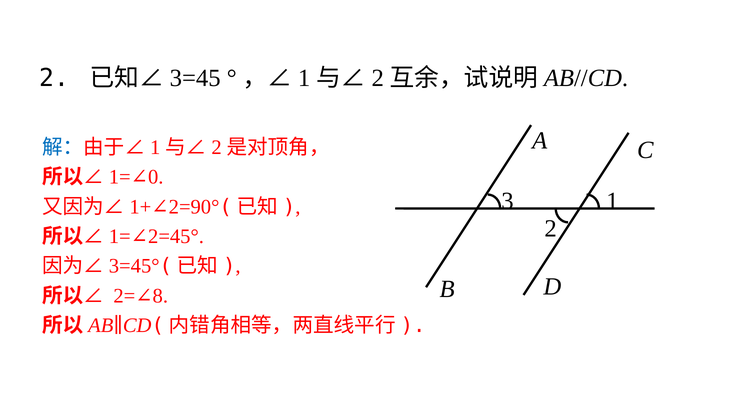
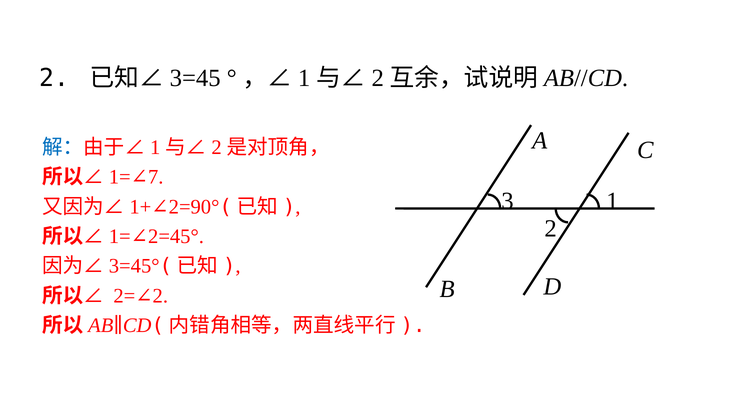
0: 0 -> 7
8 at (160, 296): 8 -> 2
